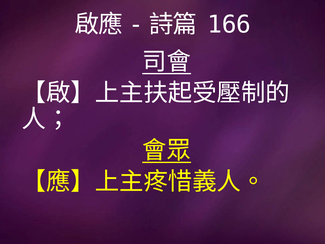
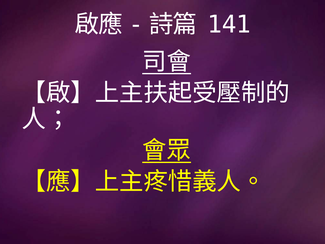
166: 166 -> 141
